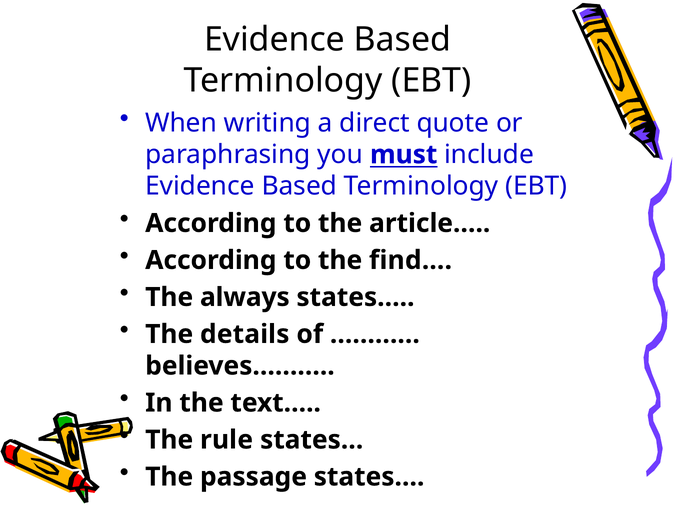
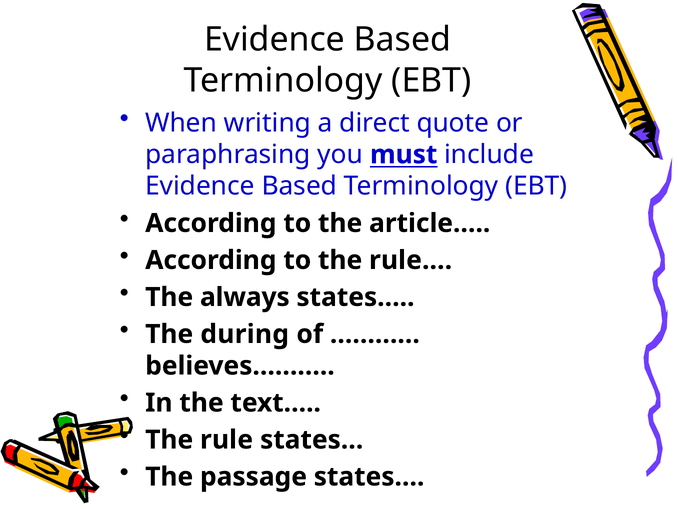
find…: find… -> rule…
details: details -> during
